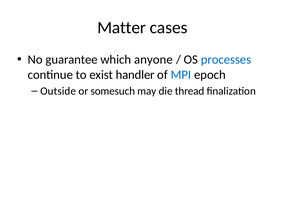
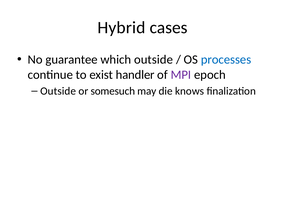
Matter: Matter -> Hybrid
which anyone: anyone -> outside
MPI colour: blue -> purple
thread: thread -> knows
